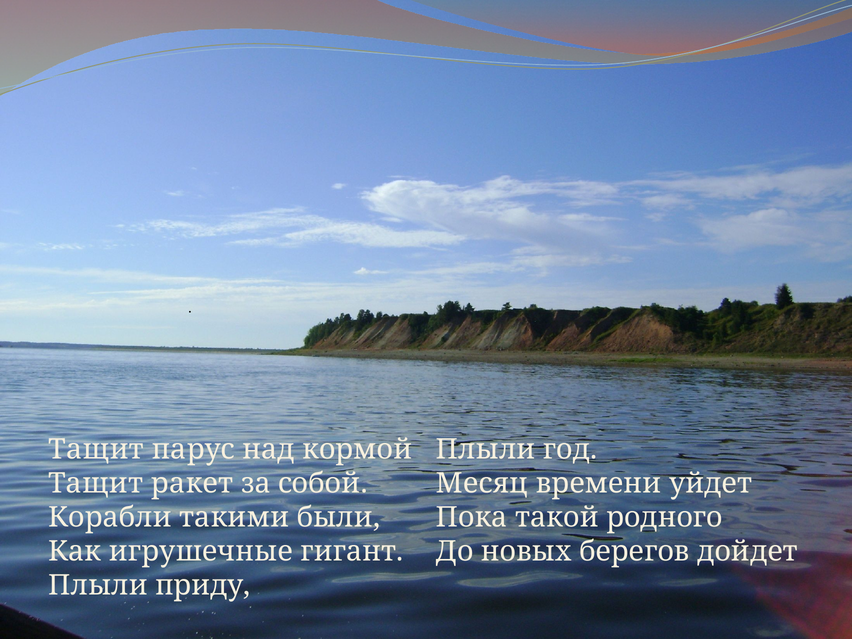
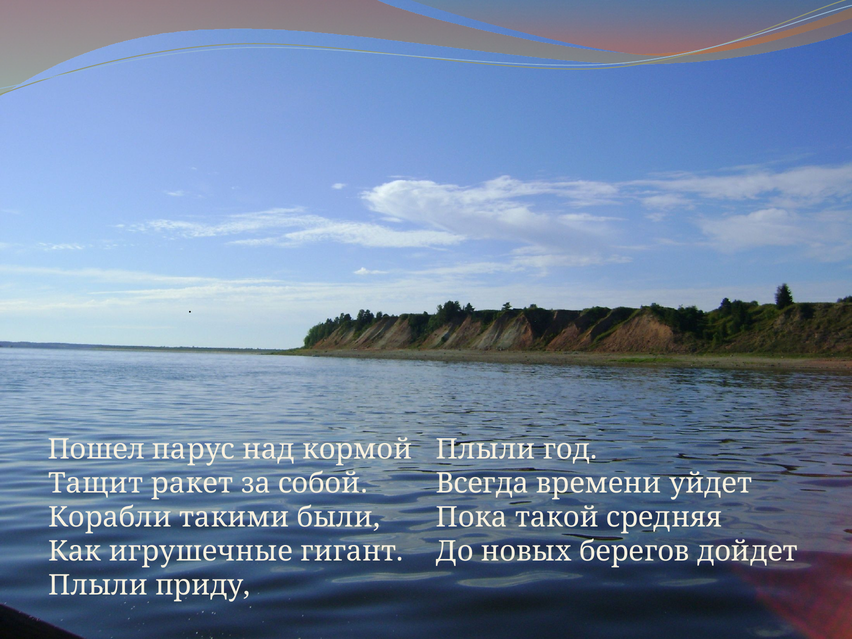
Тащит at (96, 449): Тащит -> Пошел
Месяц: Месяц -> Всегда
родного: родного -> средняя
